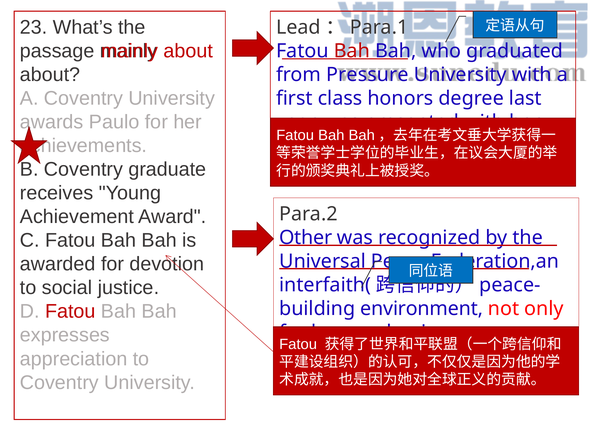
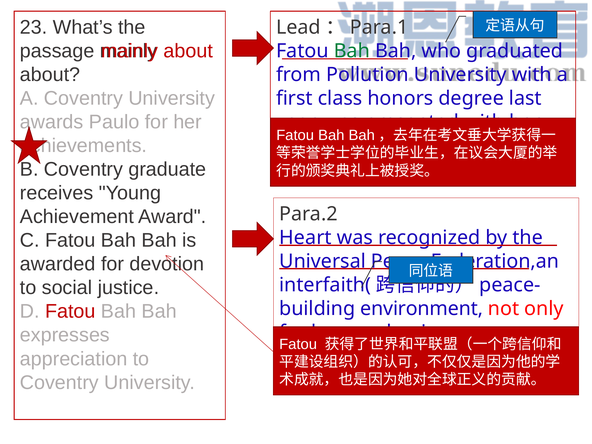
Bah at (352, 51) colour: red -> green
Pressure: Pressure -> Pollution
Other: Other -> Heart
